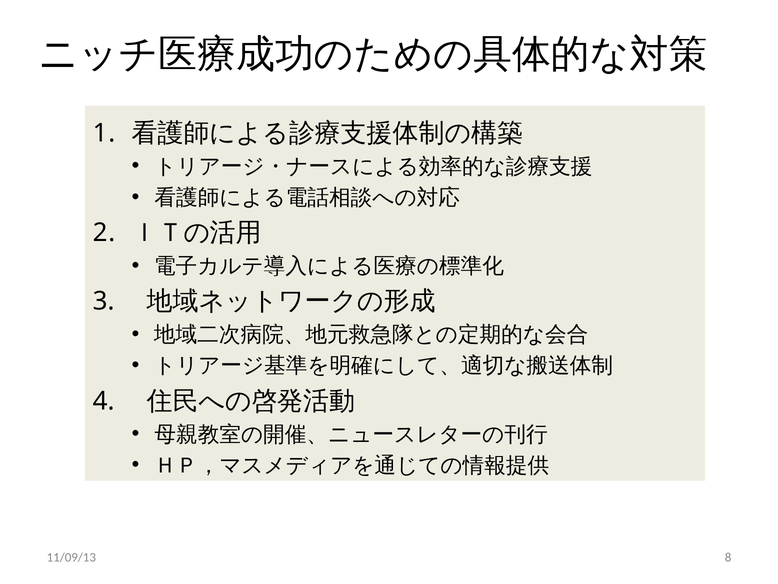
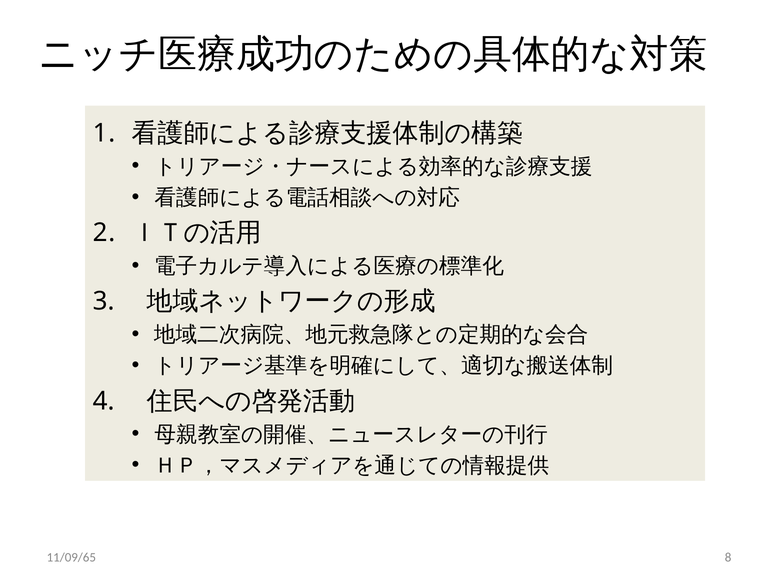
11/09/13: 11/09/13 -> 11/09/65
